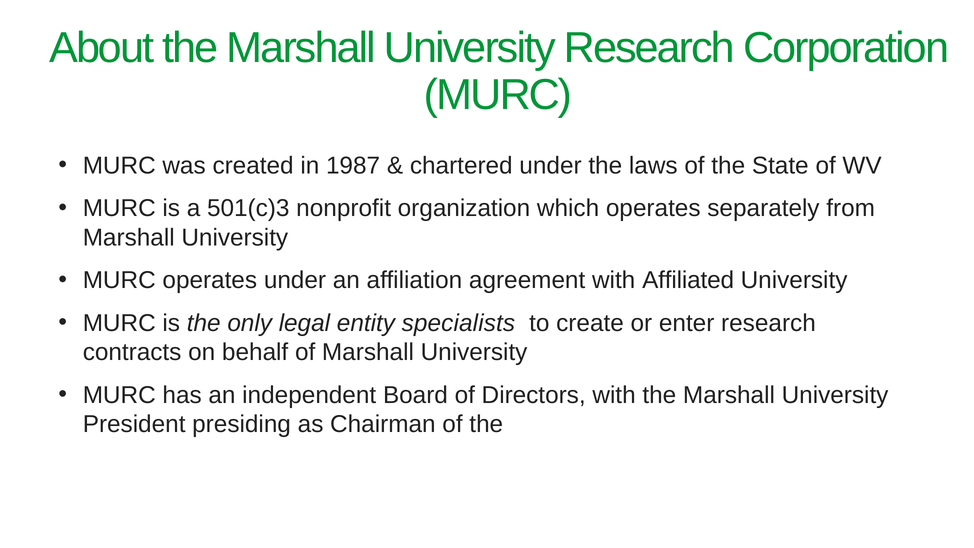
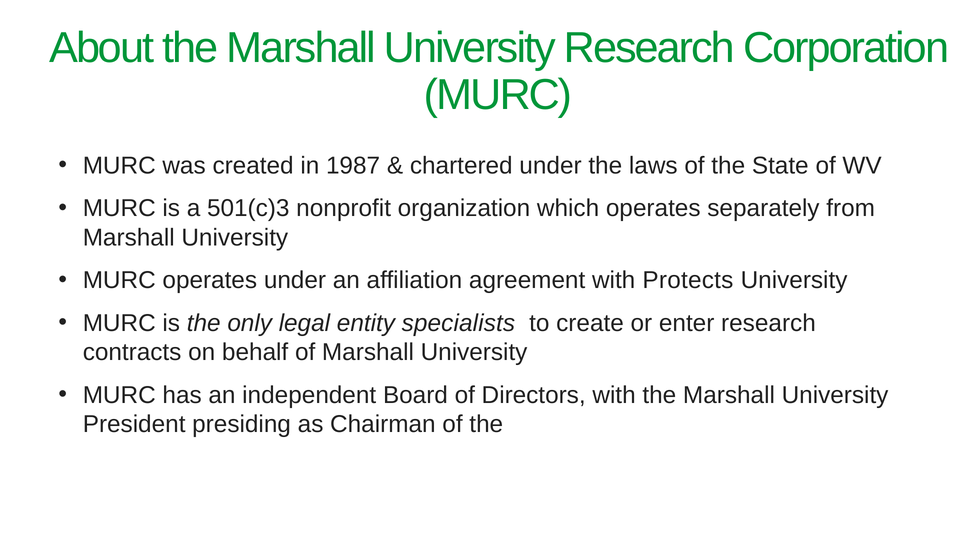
Affiliated: Affiliated -> Protects
